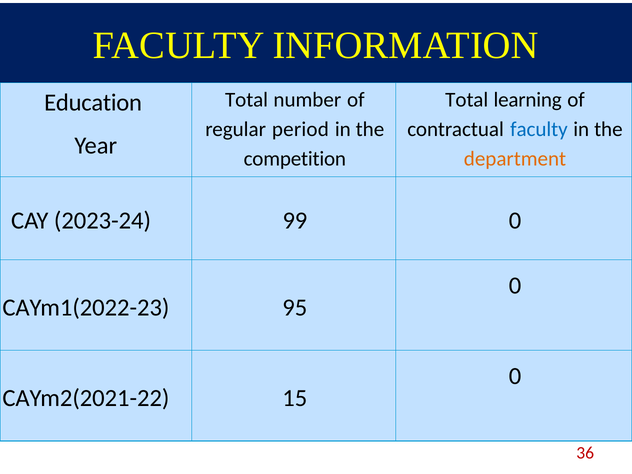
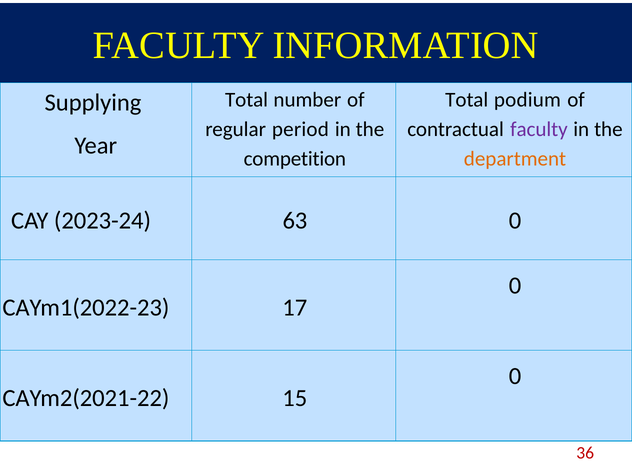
learning: learning -> podium
Education: Education -> Supplying
faculty at (539, 129) colour: blue -> purple
99: 99 -> 63
95: 95 -> 17
